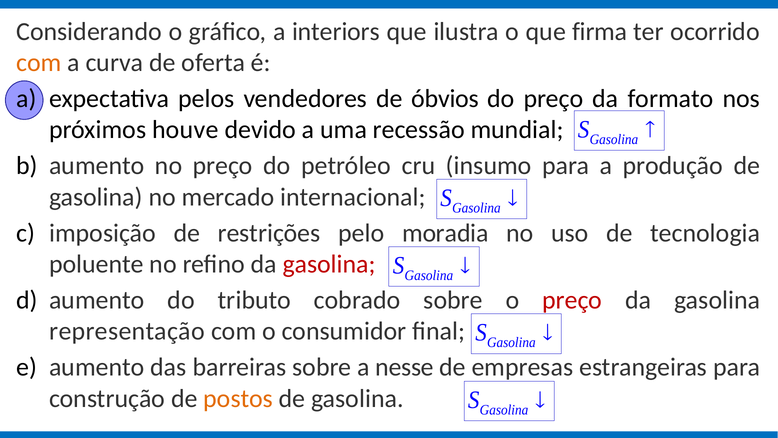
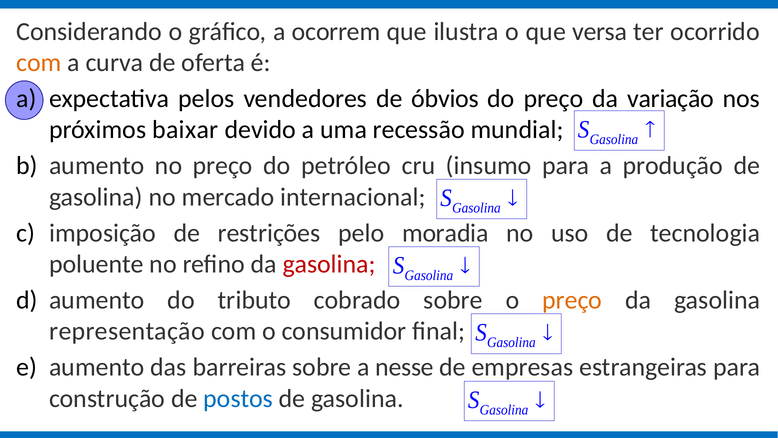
interiors: interiors -> ocorrem
firma: firma -> versa
formato: formato -> variação
houve: houve -> baixar
preço at (572, 300) colour: red -> orange
postos colour: orange -> blue
